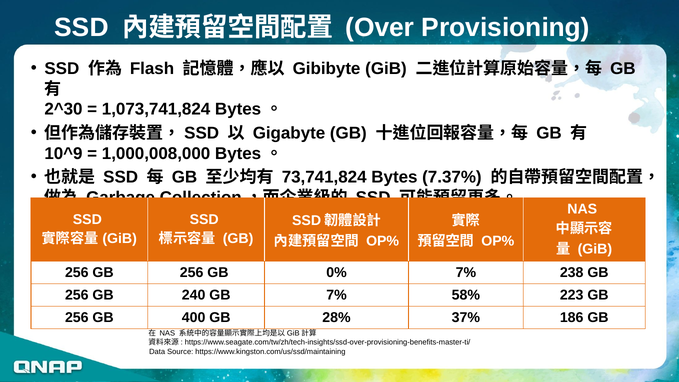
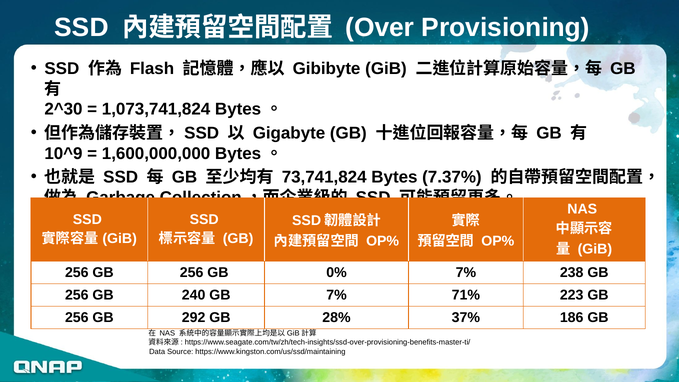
1,000,008,000: 1,000,008,000 -> 1,600,000,000
58%: 58% -> 71%
400: 400 -> 292
